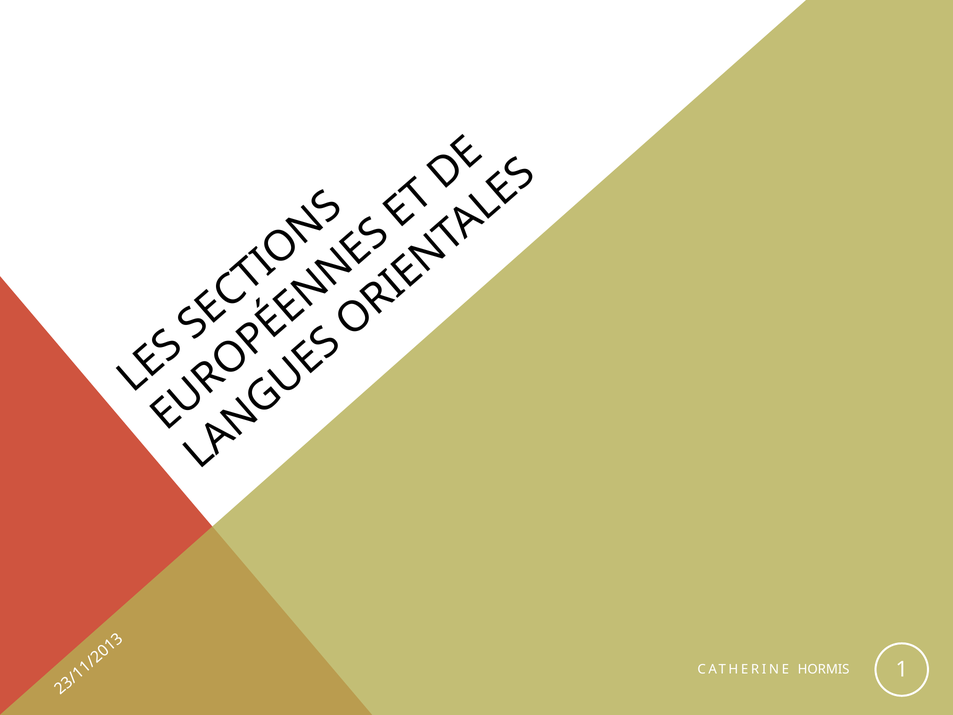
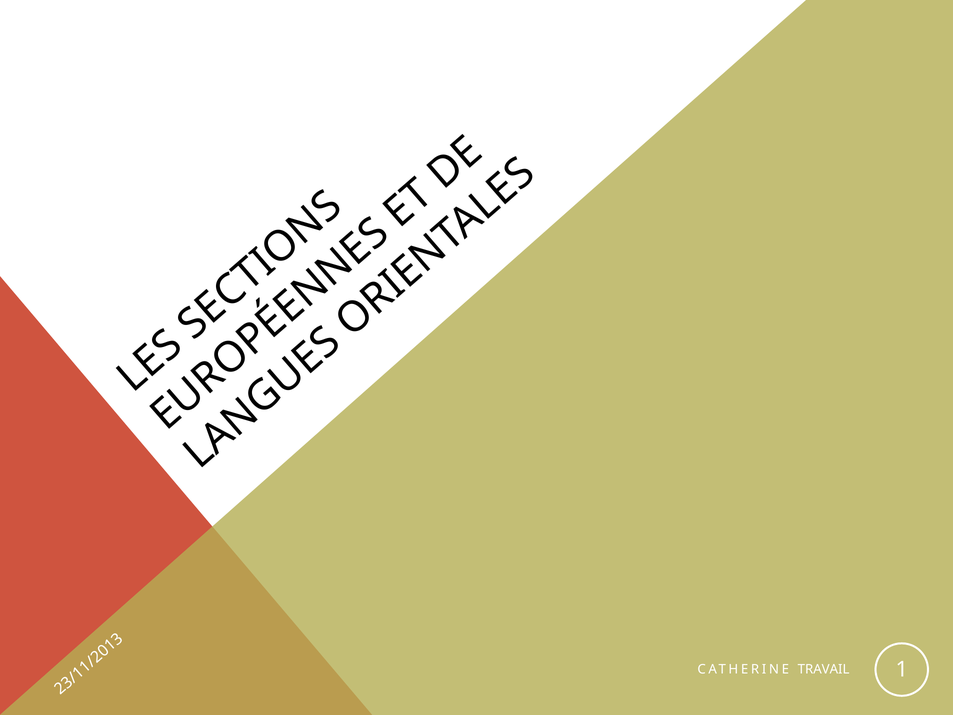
HORMIS: HORMIS -> TRAVAIL
